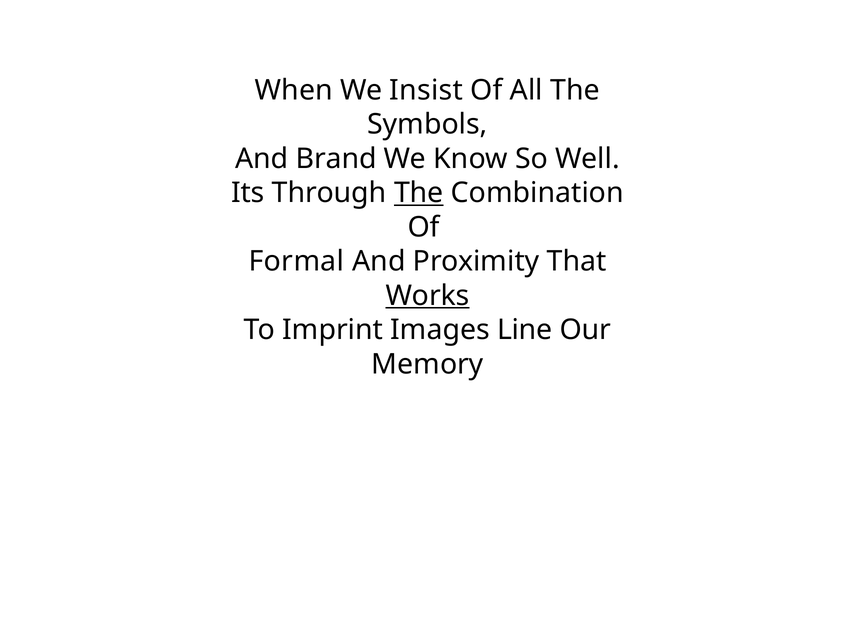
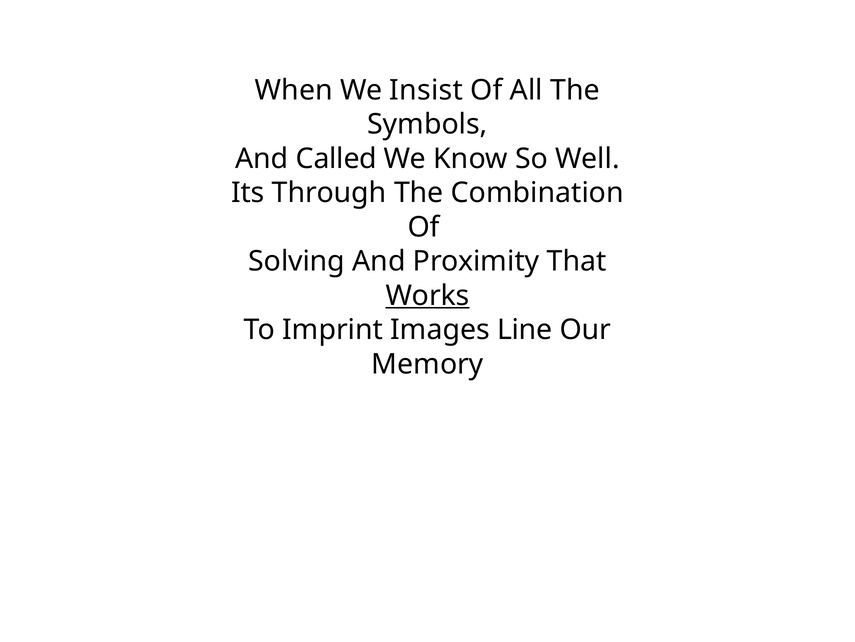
Brand: Brand -> Called
The at (419, 193) underline: present -> none
Formal: Formal -> Solving
